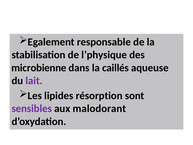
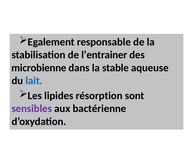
l’physique: l’physique -> l’entrainer
caillés: caillés -> stable
lait colour: purple -> blue
malodorant: malodorant -> bactérienne
